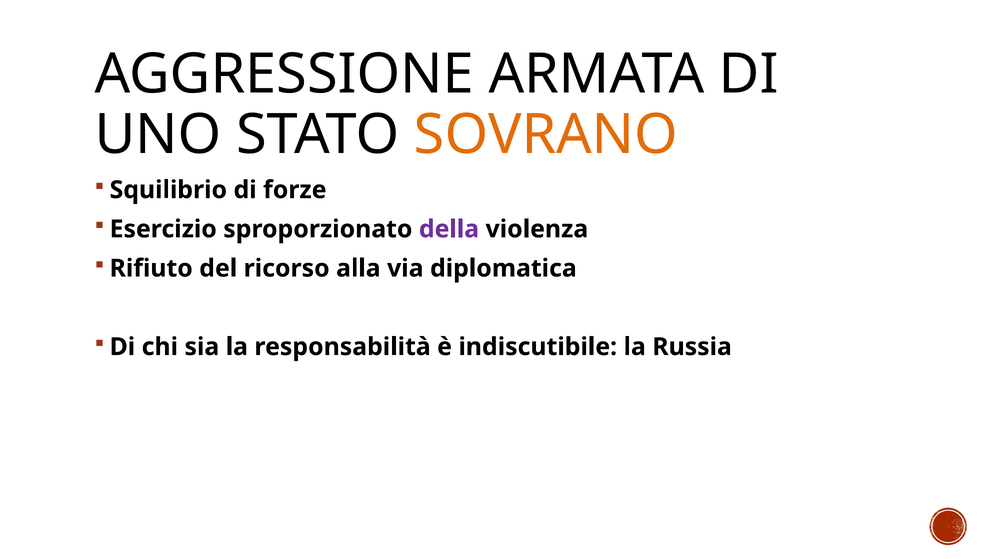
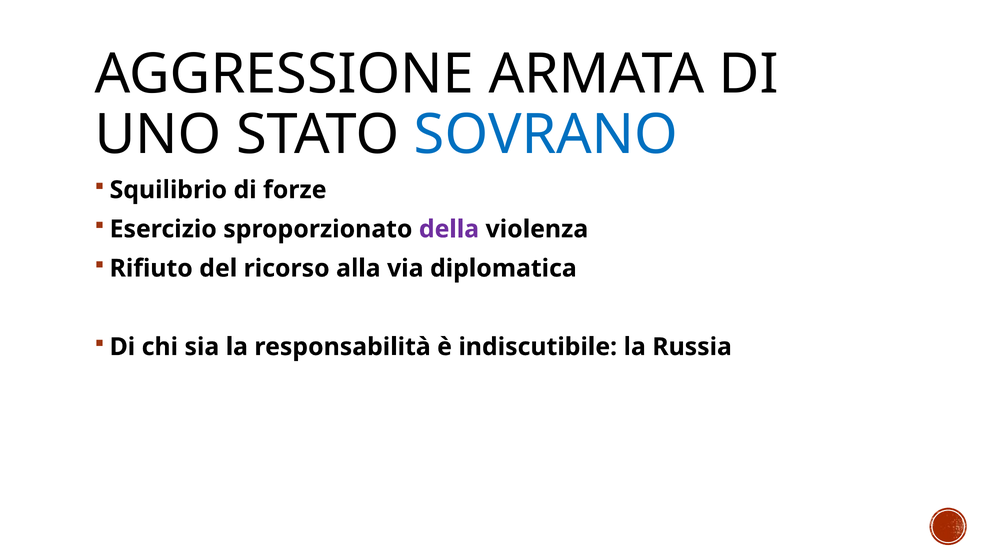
SOVRANO colour: orange -> blue
